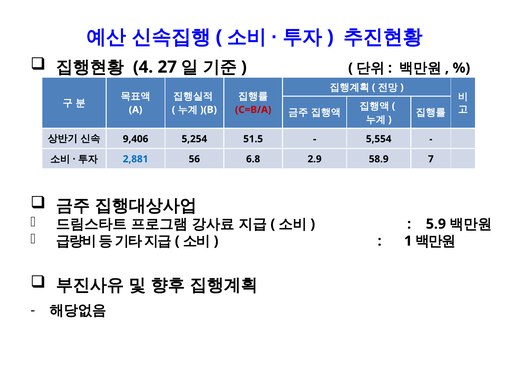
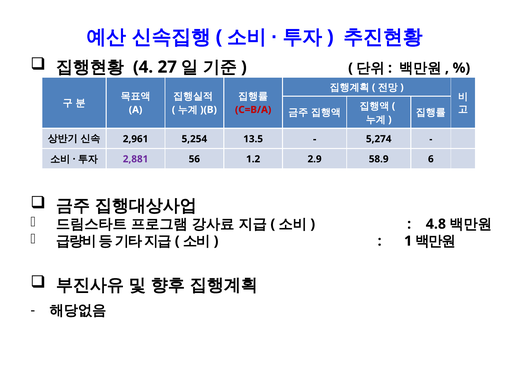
9,406: 9,406 -> 2,961
51.5: 51.5 -> 13.5
5,554: 5,554 -> 5,274
2,881 colour: blue -> purple
6.8: 6.8 -> 1.2
7: 7 -> 6
5.9: 5.9 -> 4.8
